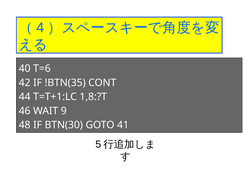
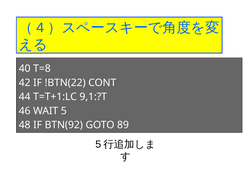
T=6: T=6 -> T=8
!BTN(35: !BTN(35 -> !BTN(22
1,8:?T: 1,8:?T -> 9,1:?T
WAIT 9: 9 -> 5
BTN(30: BTN(30 -> BTN(92
41: 41 -> 89
